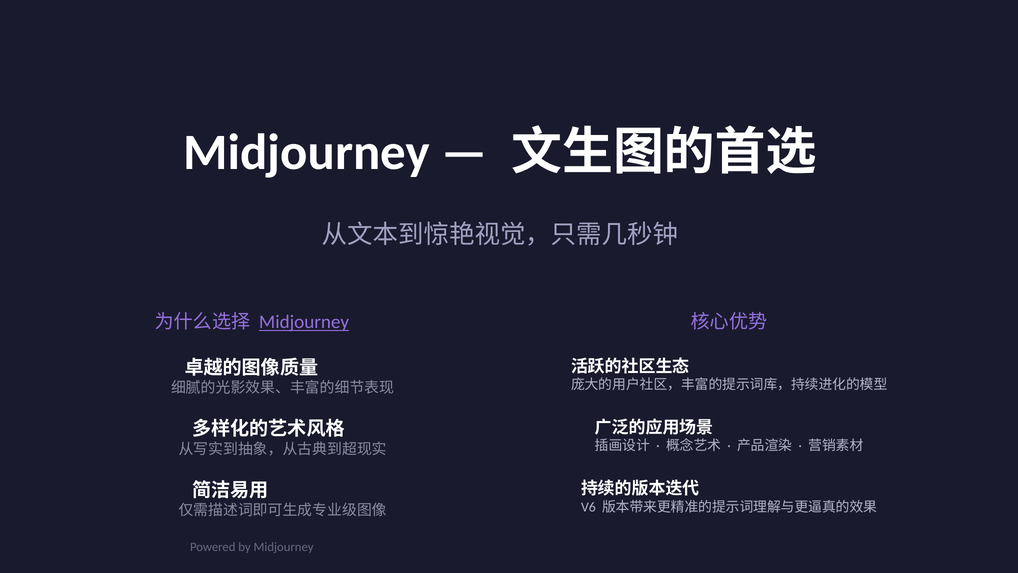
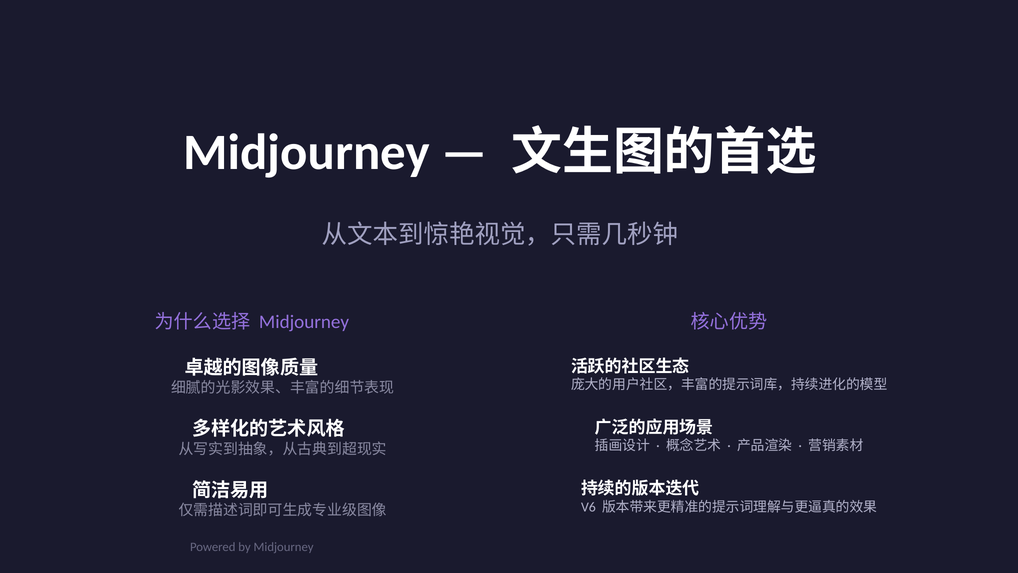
Midjourney at (304, 322) underline: present -> none
